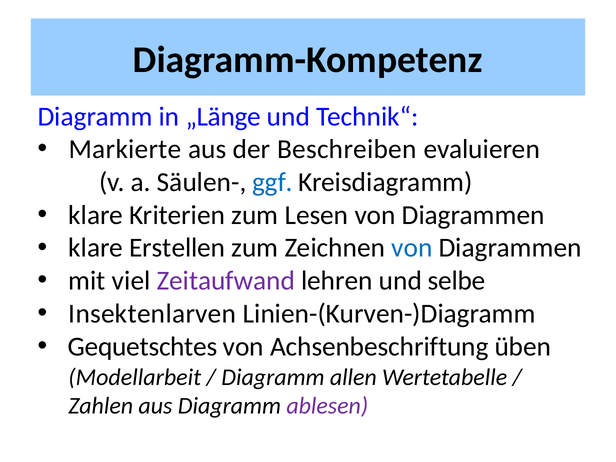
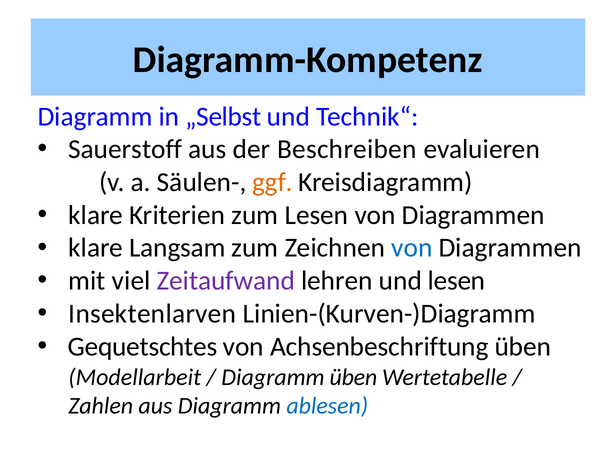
„Länge: „Länge -> „Selbst
Markierte: Markierte -> Sauerstoff
ggf colour: blue -> orange
Erstellen: Erstellen -> Langsam
und selbe: selbe -> lesen
Diagramm allen: allen -> üben
ablesen colour: purple -> blue
